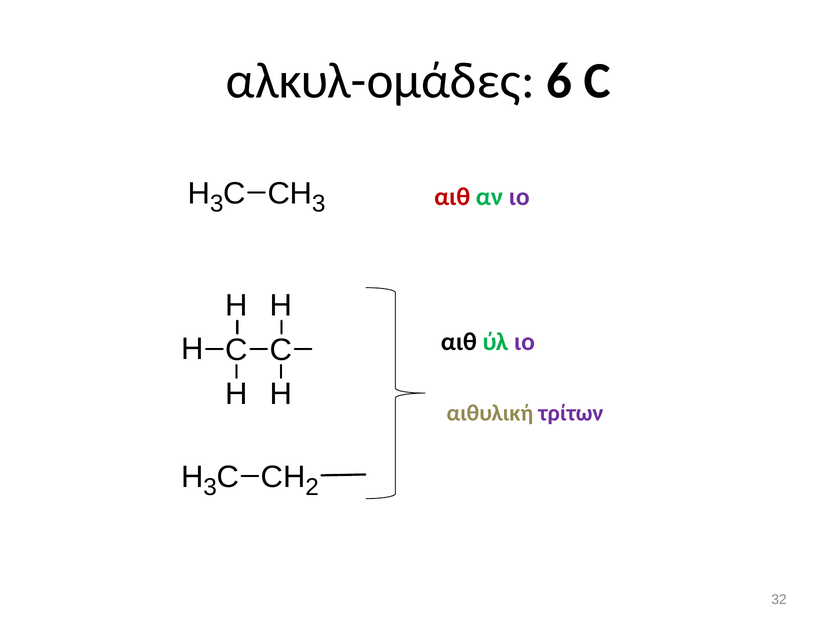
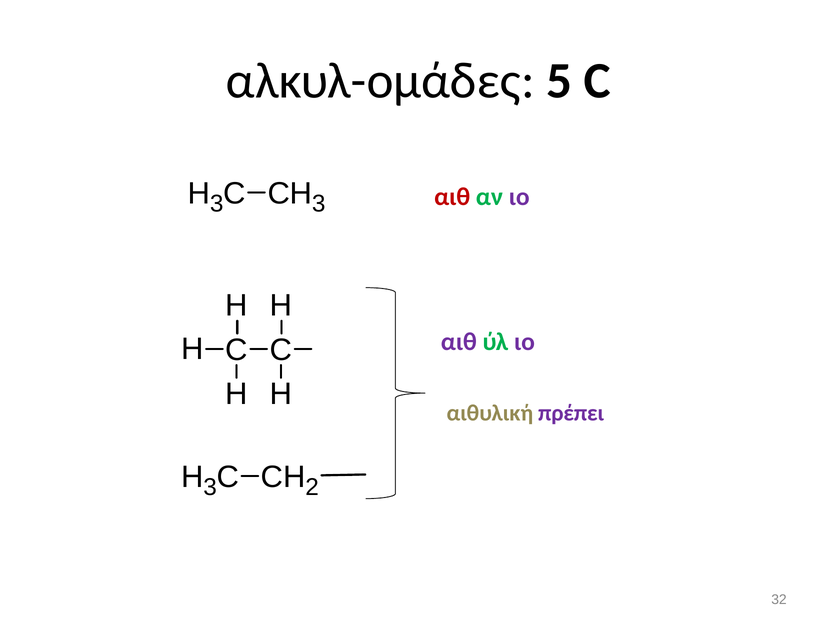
6: 6 -> 5
αιθ at (459, 342) colour: black -> purple
τρίτων: τρίτων -> πρέπει
